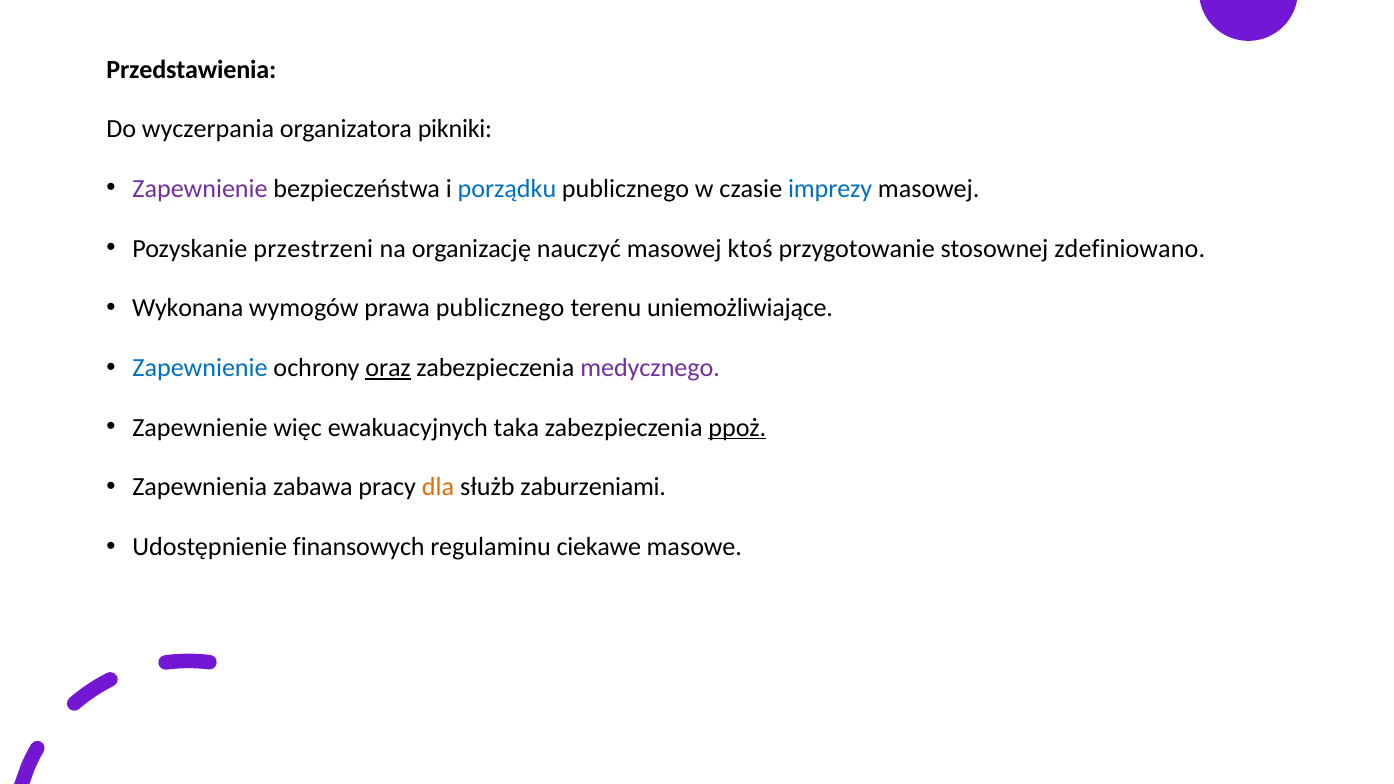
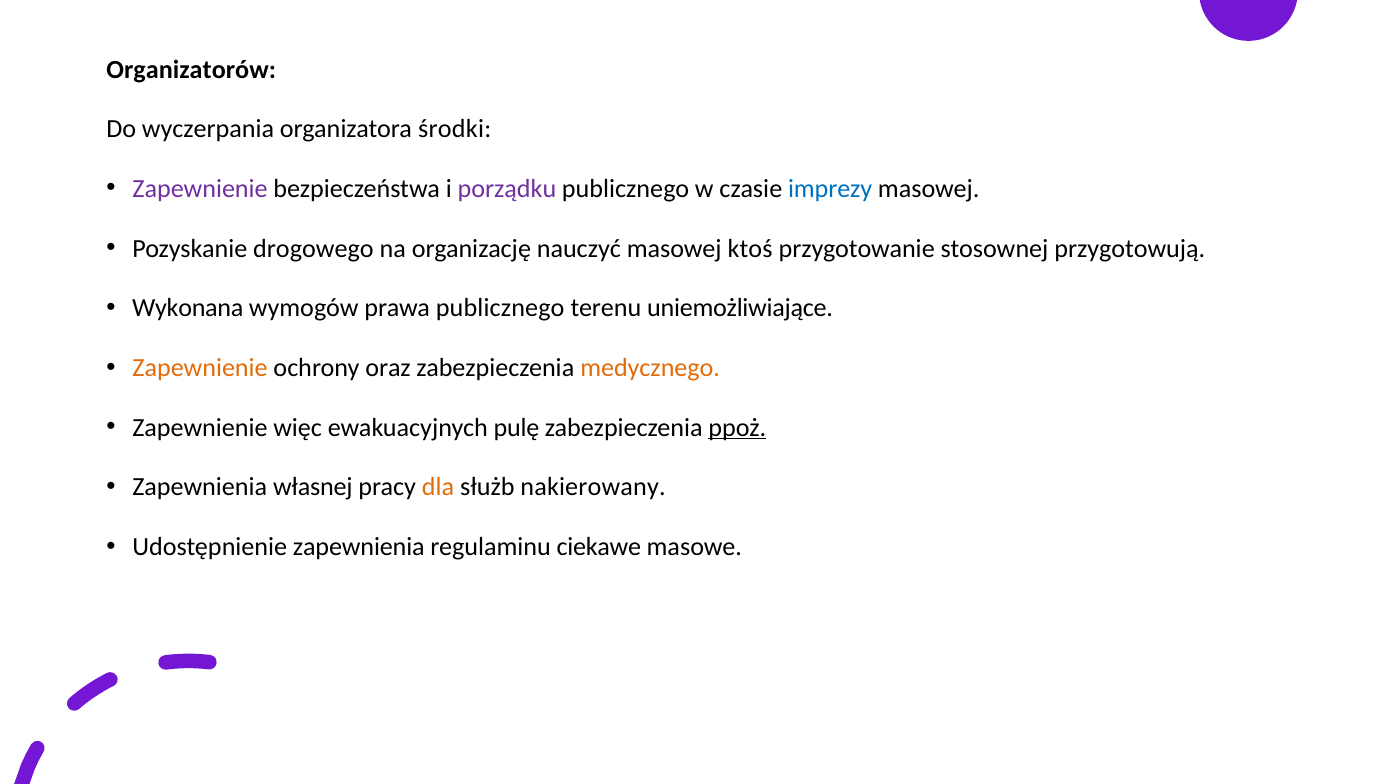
Przedstawienia: Przedstawienia -> Organizatorów
pikniki: pikniki -> środki
porządku colour: blue -> purple
przestrzeni: przestrzeni -> drogowego
zdefiniowano: zdefiniowano -> przygotowują
Zapewnienie at (200, 368) colour: blue -> orange
oraz underline: present -> none
medycznego colour: purple -> orange
taka: taka -> pulę
zabawa: zabawa -> własnej
zaburzeniami: zaburzeniami -> nakierowany
Udostępnienie finansowych: finansowych -> zapewnienia
